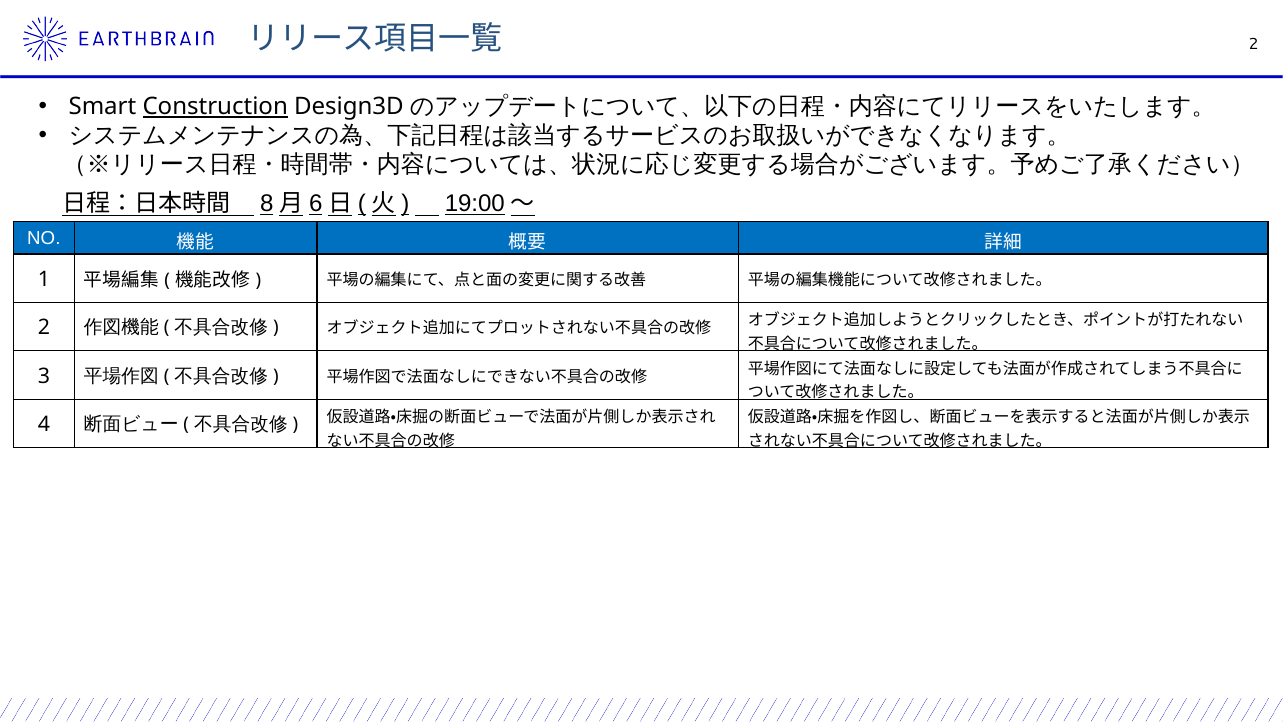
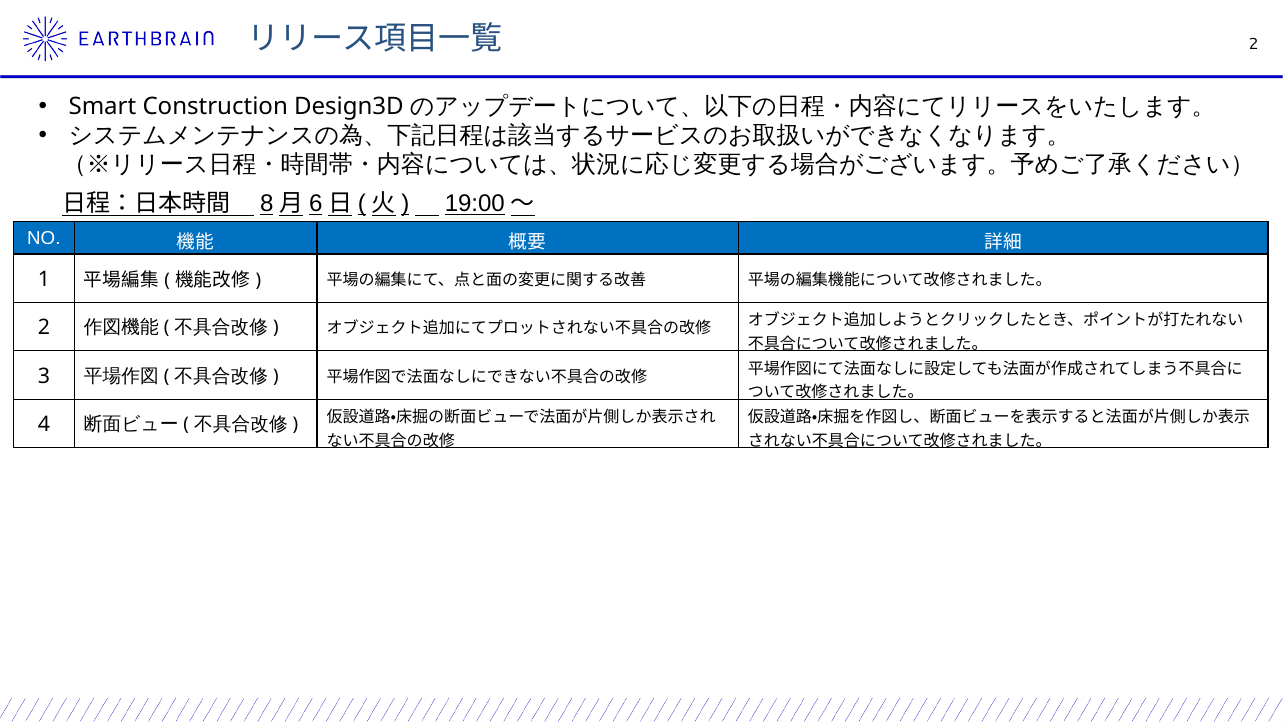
Construction underline: present -> none
